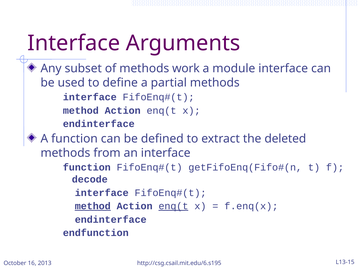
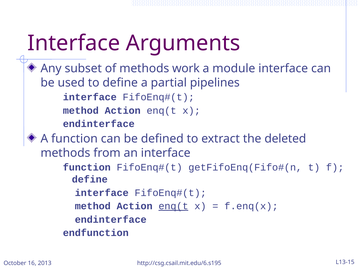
partial methods: methods -> pipelines
decode at (90, 180): decode -> define
method at (93, 207) underline: present -> none
